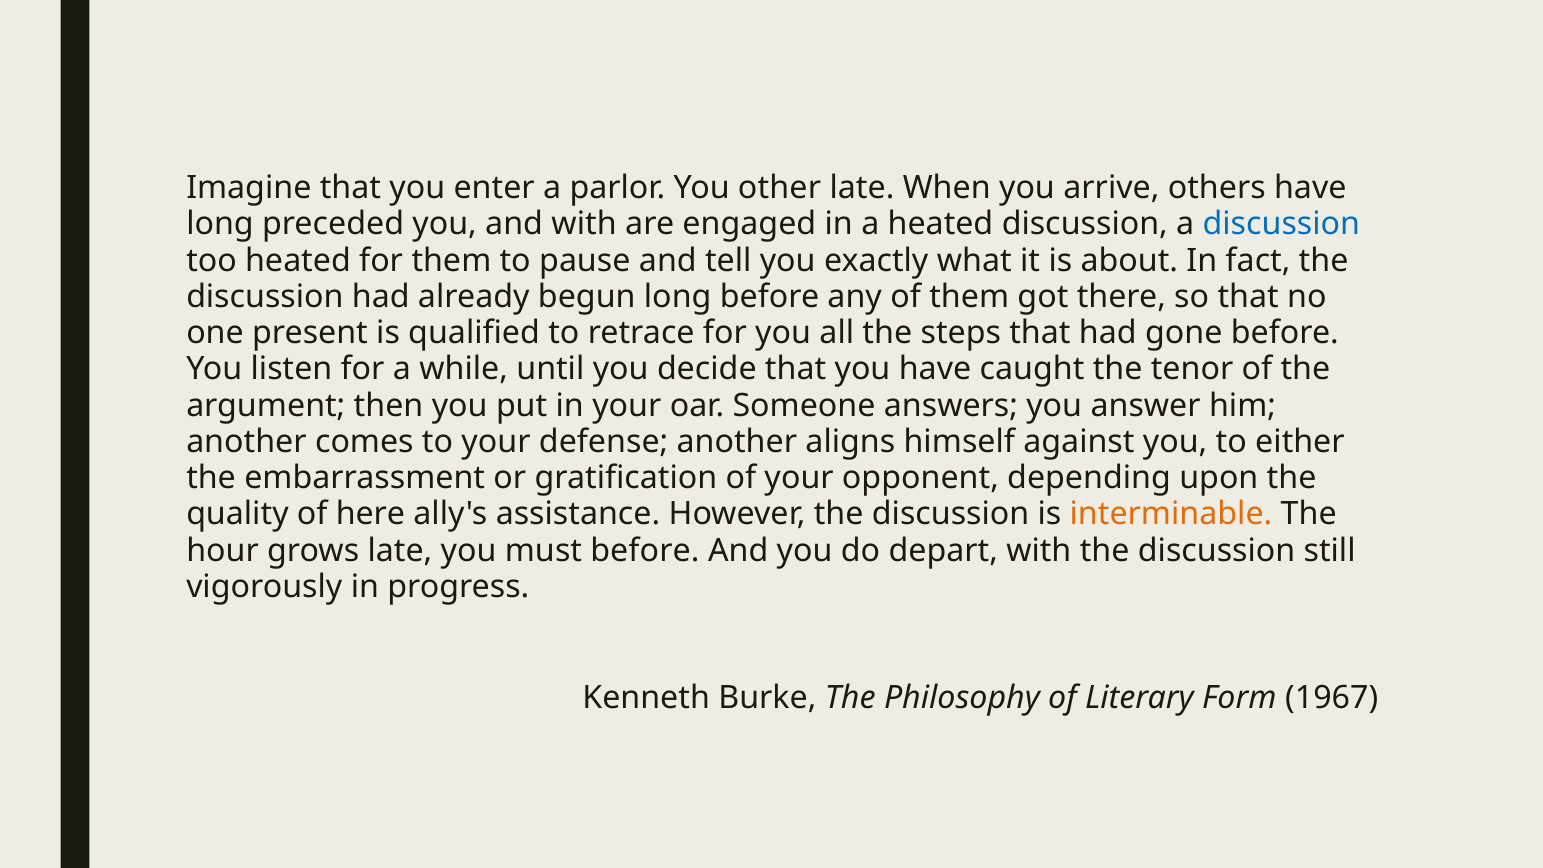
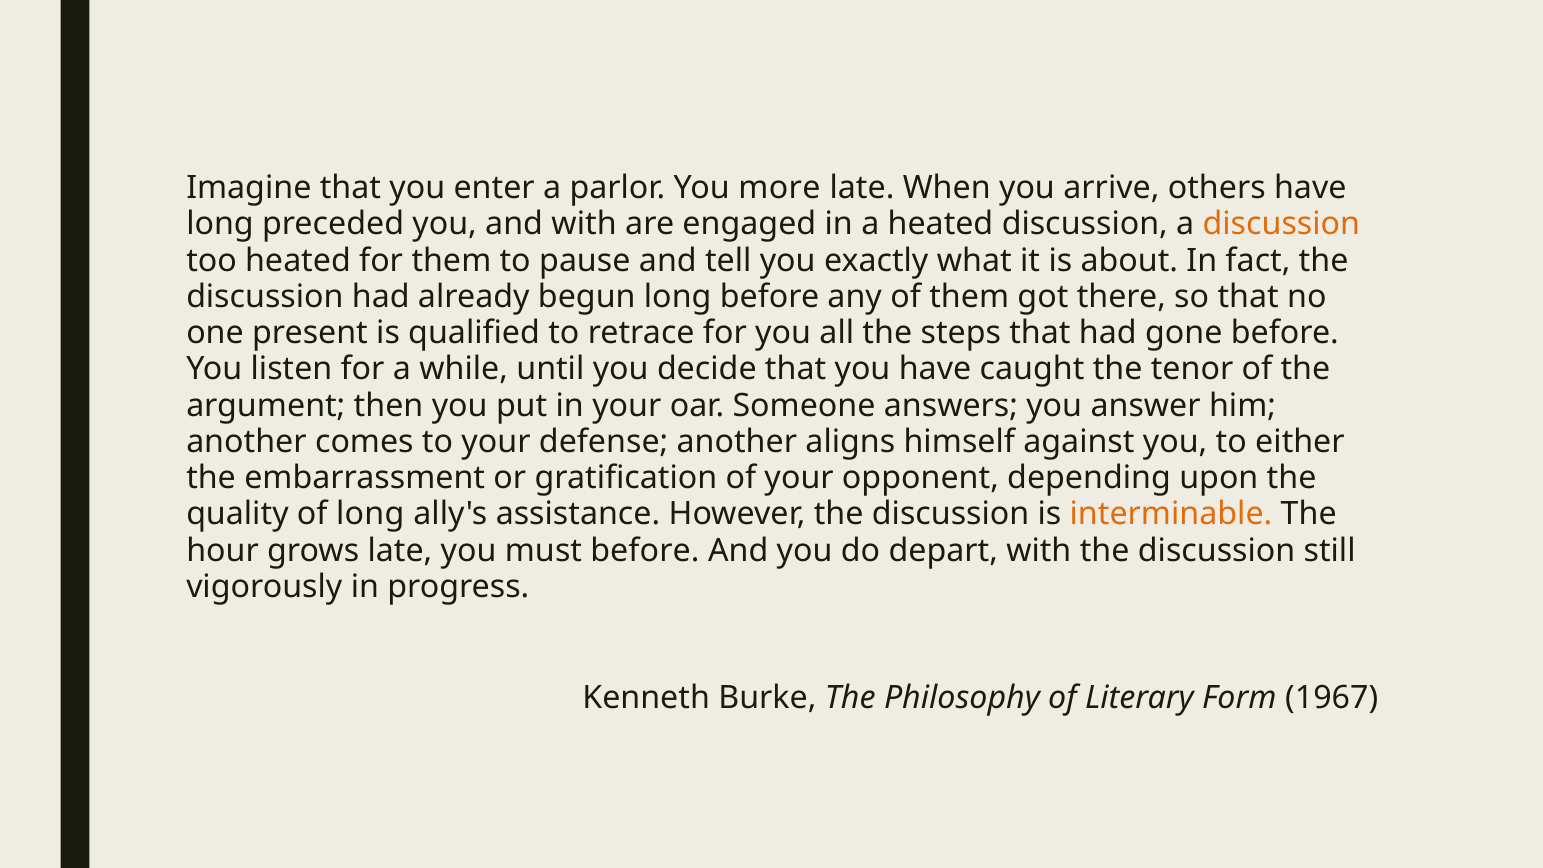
other: other -> more
discussion at (1281, 224) colour: blue -> orange
of here: here -> long
